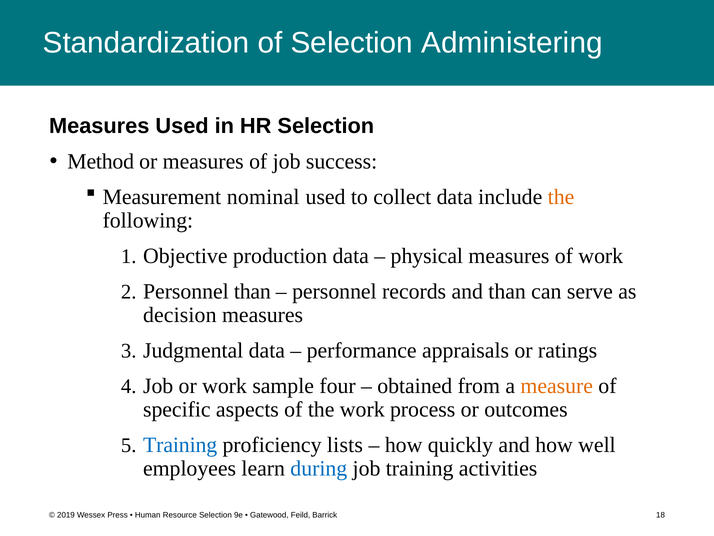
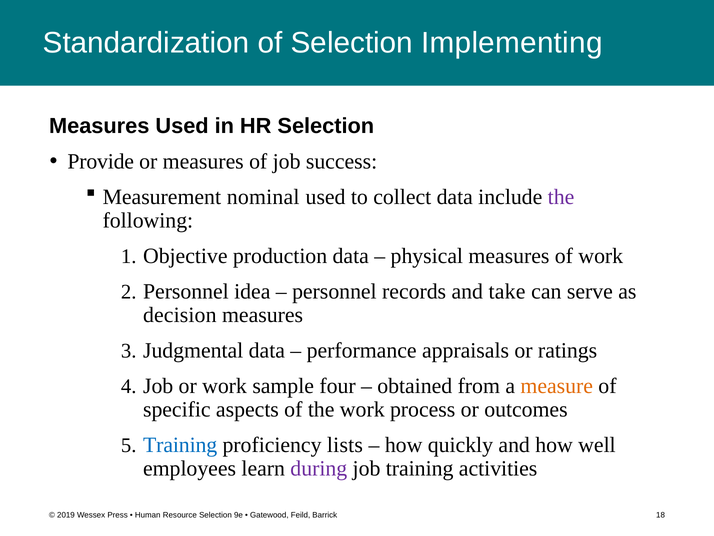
Administering: Administering -> Implementing
Method: Method -> Provide
the at (561, 197) colour: orange -> purple
Personnel than: than -> idea
and than: than -> take
during colour: blue -> purple
